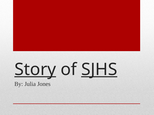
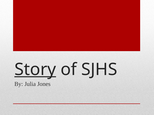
SJHS underline: present -> none
